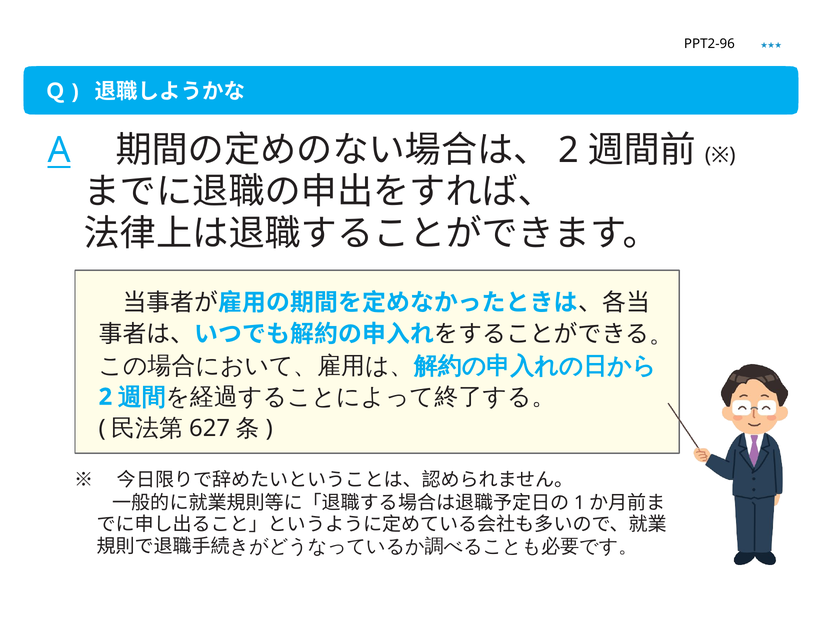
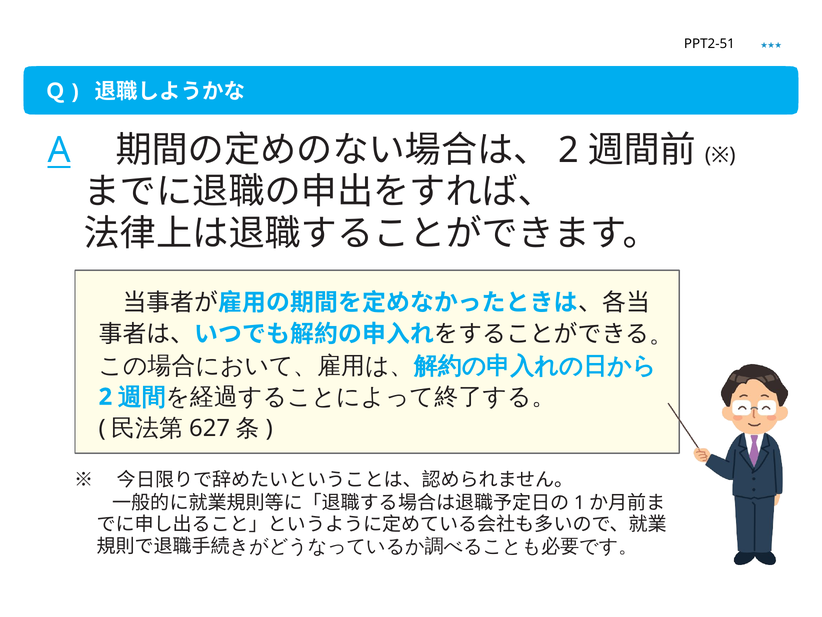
PPT2-96: PPT2-96 -> PPT2-51
